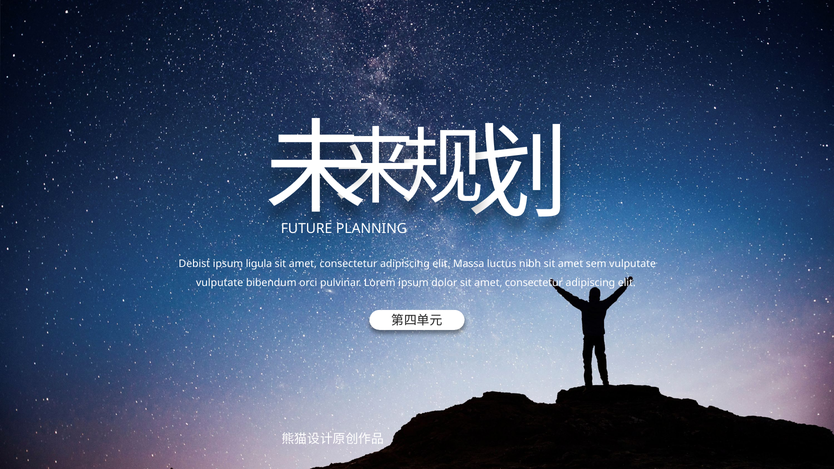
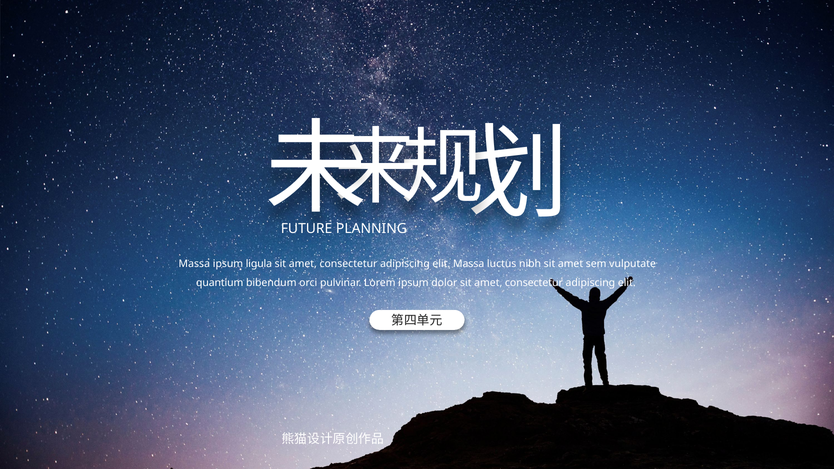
Debist at (194, 264): Debist -> Massa
vulputate at (220, 283): vulputate -> quantium
